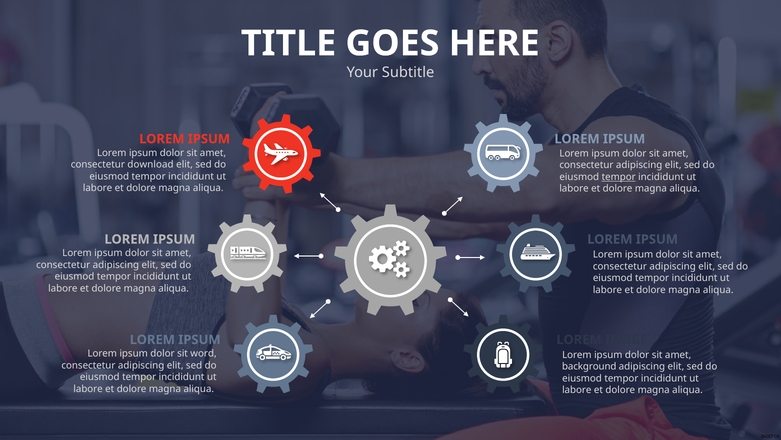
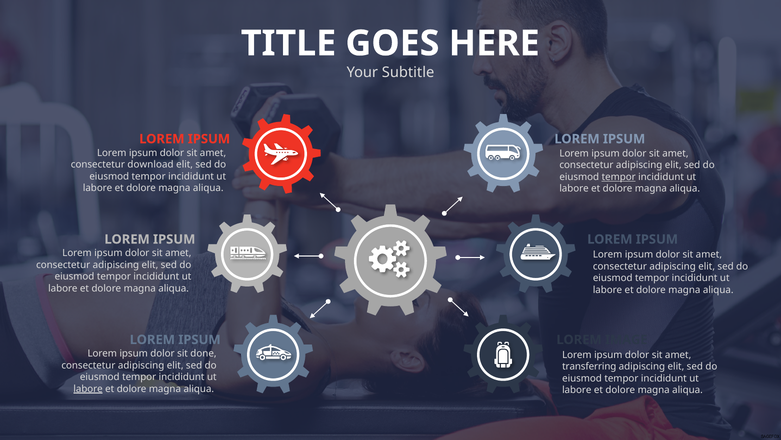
word: word -> done
background: background -> transferring
labore at (88, 388) underline: none -> present
